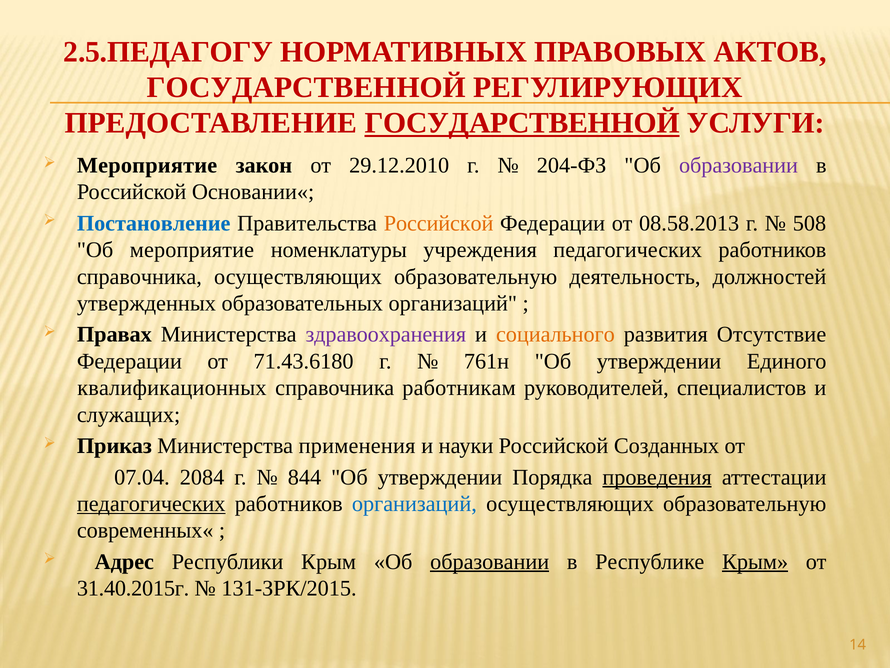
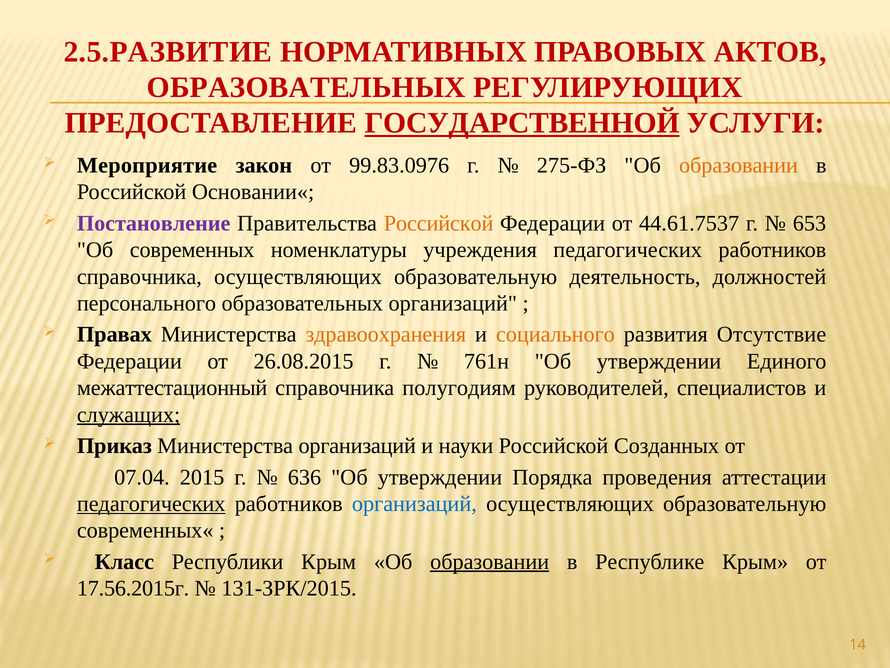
2.5.ПЕДАГОГУ: 2.5.ПЕДАГОГУ -> 2.5.РАЗВИТИЕ
ГОСУДАРСТВЕННОЙ at (306, 87): ГОСУДАРСТВЕННОЙ -> ОБРАЗОВАТЕЛЬНЫХ
29.12.2010: 29.12.2010 -> 99.83.0976
204-ФЗ: 204-ФЗ -> 275-ФЗ
образовании at (738, 165) colour: purple -> orange
Постановление colour: blue -> purple
08.58.2013: 08.58.2013 -> 44.61.7537
508: 508 -> 653
Об мероприятие: мероприятие -> современных
утвержденных: утвержденных -> персонального
здравоохранения colour: purple -> orange
71.43.6180: 71.43.6180 -> 26.08.2015
квалификационных: квалификационных -> межаттестационный
работникам: работникам -> полугодиям
служащих underline: none -> present
Министерства применения: применения -> организаций
2084: 2084 -> 2015
844: 844 -> 636
проведения underline: present -> none
Адрес: Адрес -> Класс
Крым at (755, 561) underline: present -> none
31.40.2015г: 31.40.2015г -> 17.56.2015г
